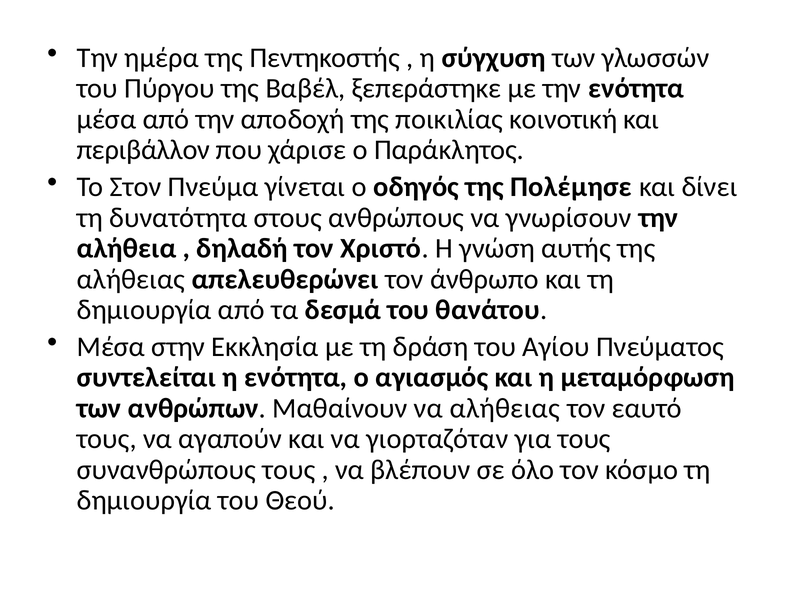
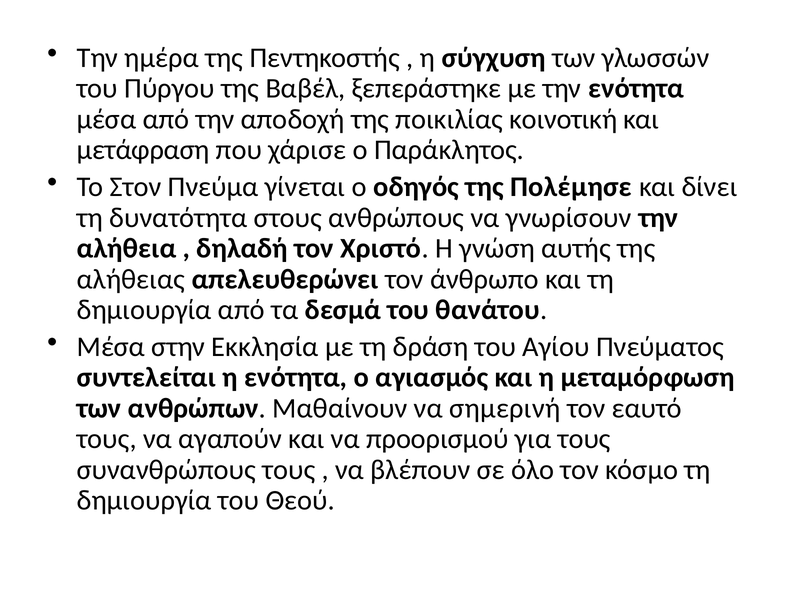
περιβάλλον: περιβάλλον -> μετάφραση
να αλήθειας: αλήθειας -> σημερινή
γιορταζόταν: γιορταζόταν -> προορισμού
